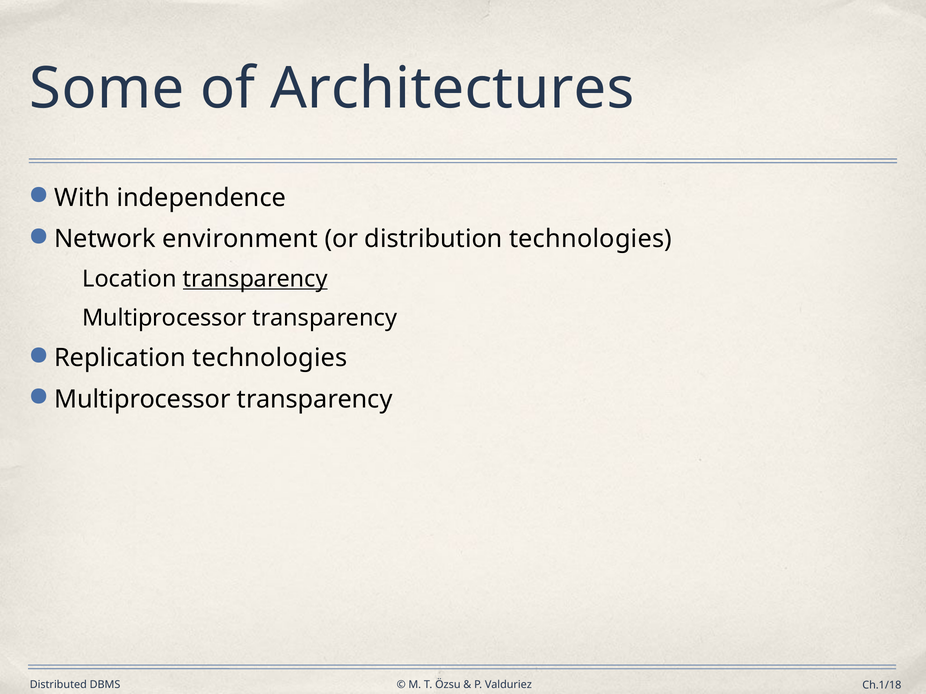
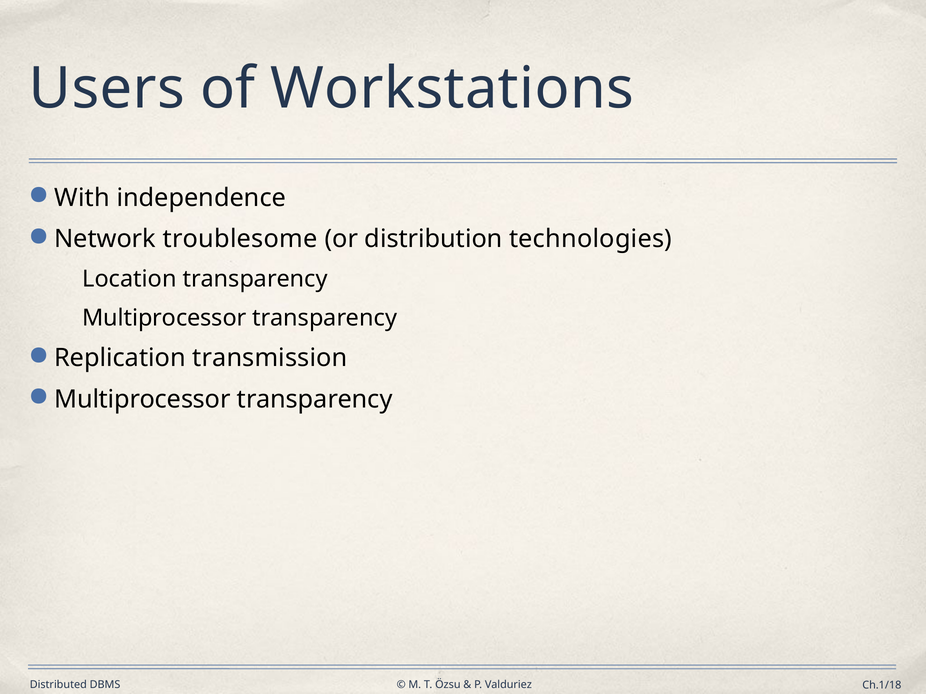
Some: Some -> Users
Architectures: Architectures -> Workstations
environment: environment -> troublesome
transparency at (255, 279) underline: present -> none
Replication technologies: technologies -> transmission
